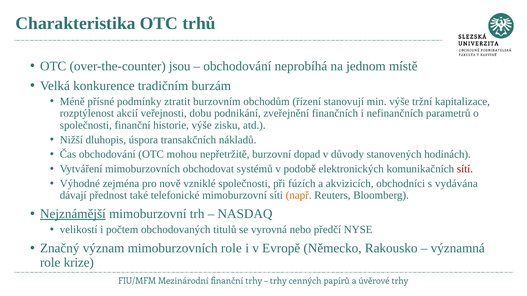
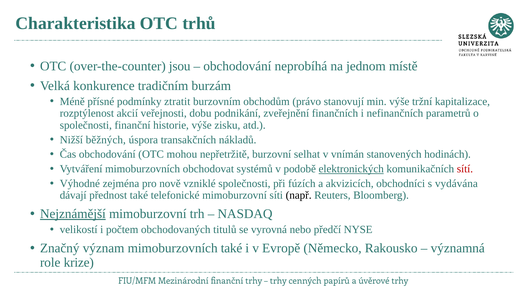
řízení: řízení -> právo
dluhopis: dluhopis -> běžných
dopad: dopad -> selhat
důvody: důvody -> vnímán
elektronických underline: none -> present
např colour: orange -> black
mimoburzovních role: role -> také
